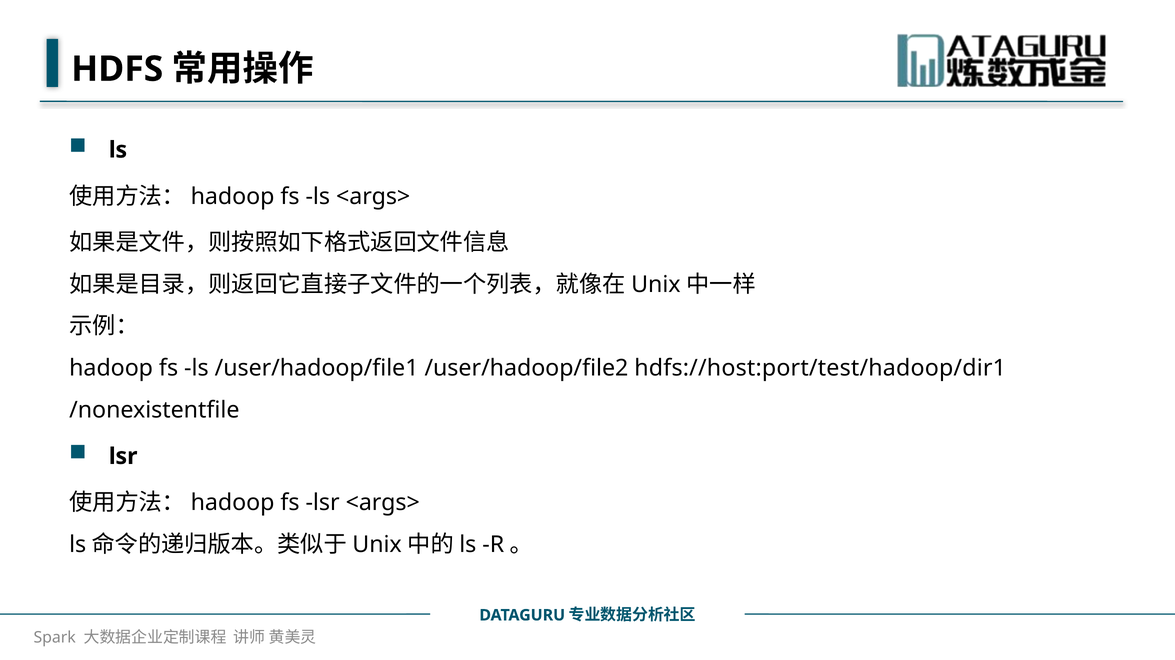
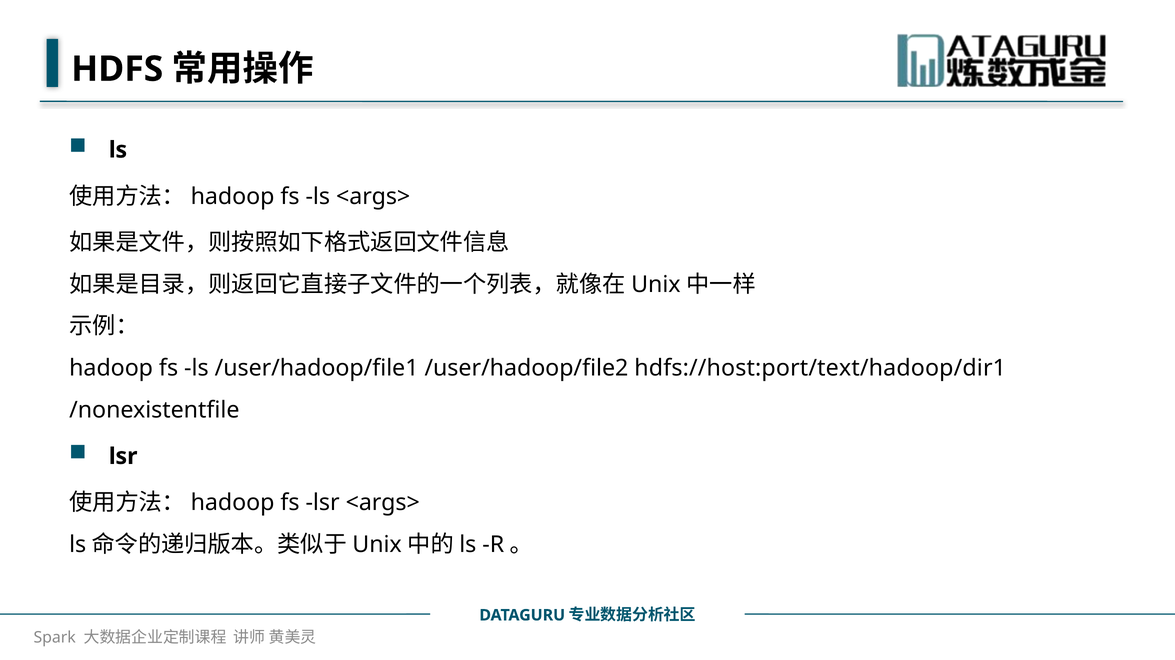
hdfs://host:port/test/hadoop/dir1: hdfs://host:port/test/hadoop/dir1 -> hdfs://host:port/text/hadoop/dir1
